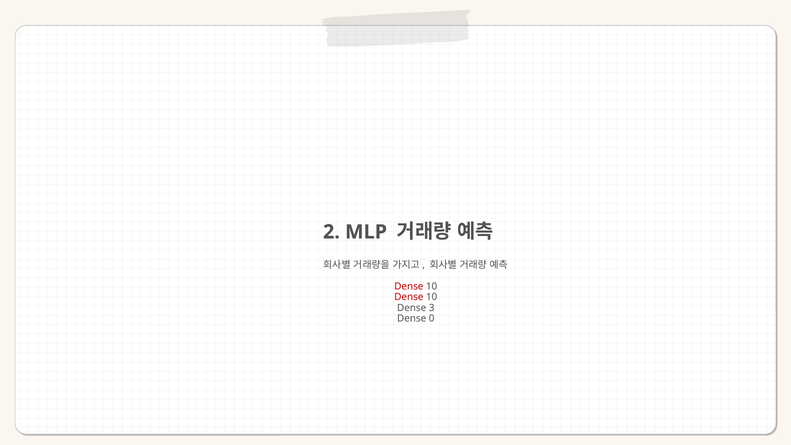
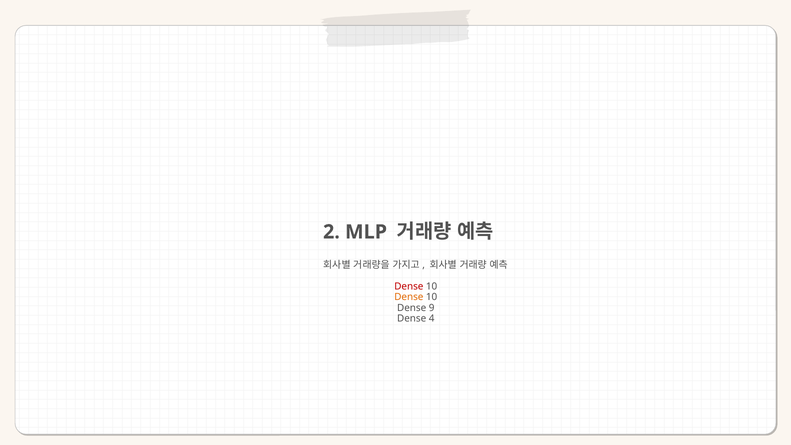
Dense at (409, 297) colour: red -> orange
3: 3 -> 9
0: 0 -> 4
